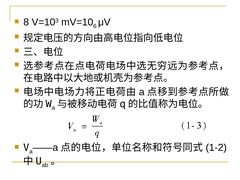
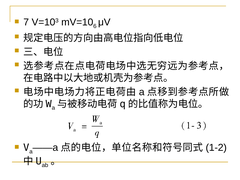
8: 8 -> 7
